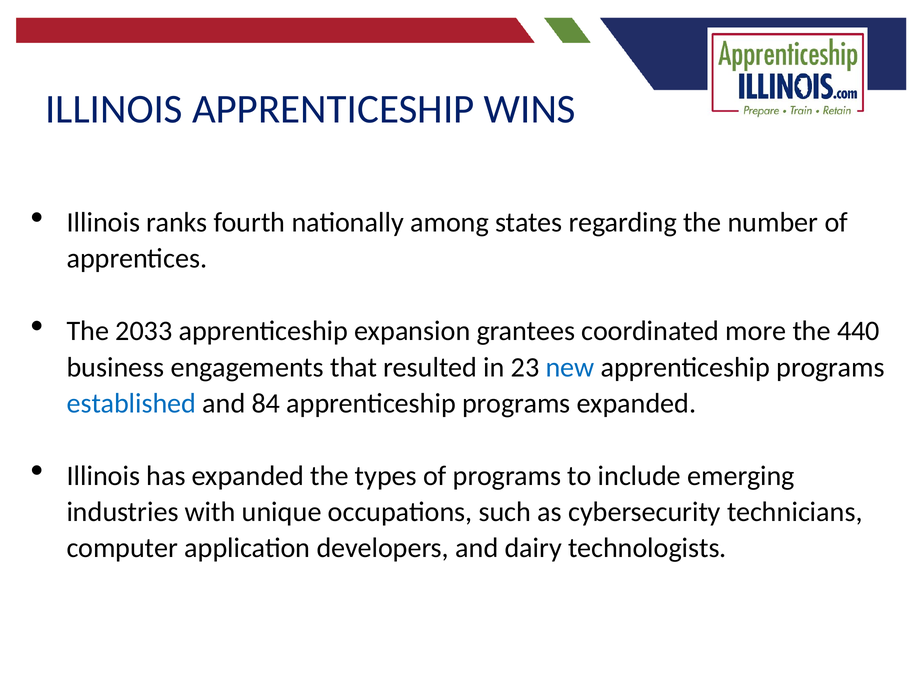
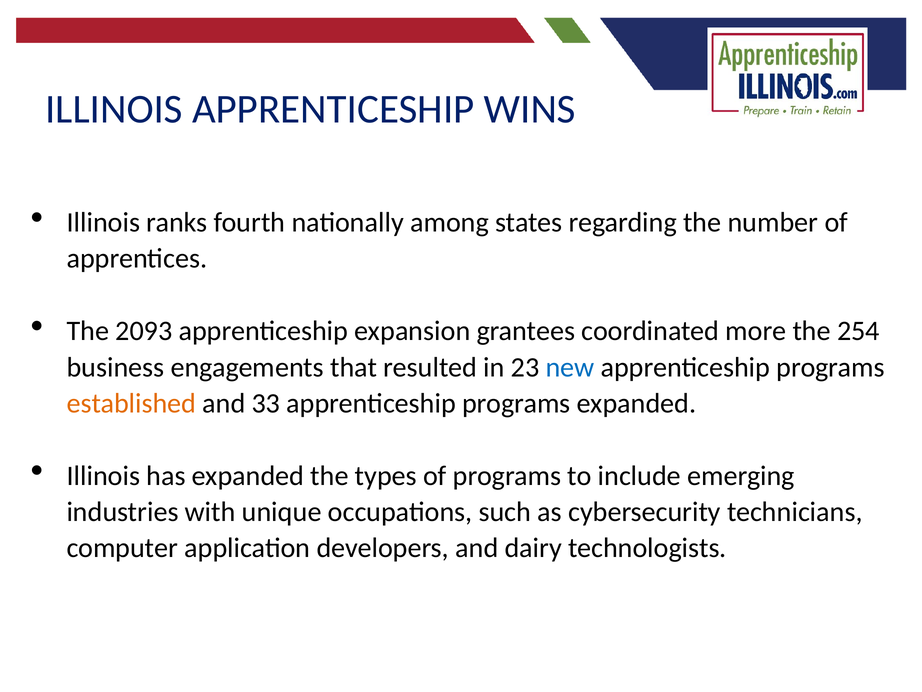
2033: 2033 -> 2093
440: 440 -> 254
established colour: blue -> orange
84: 84 -> 33
